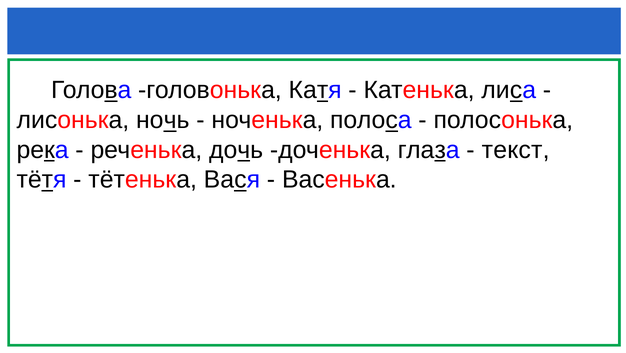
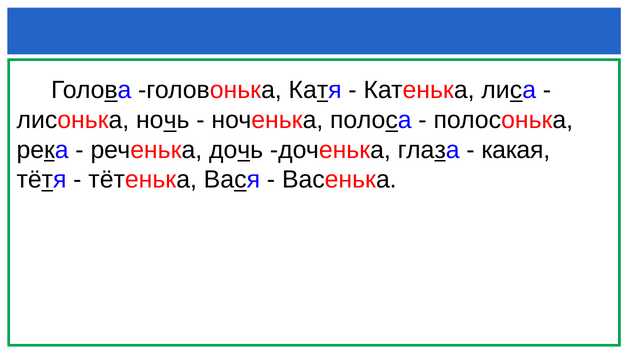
текст: текст -> какая
